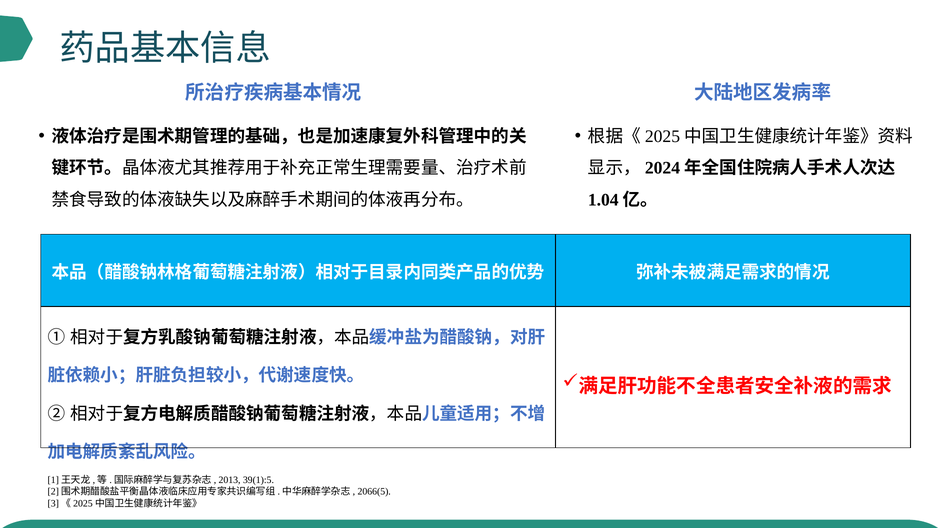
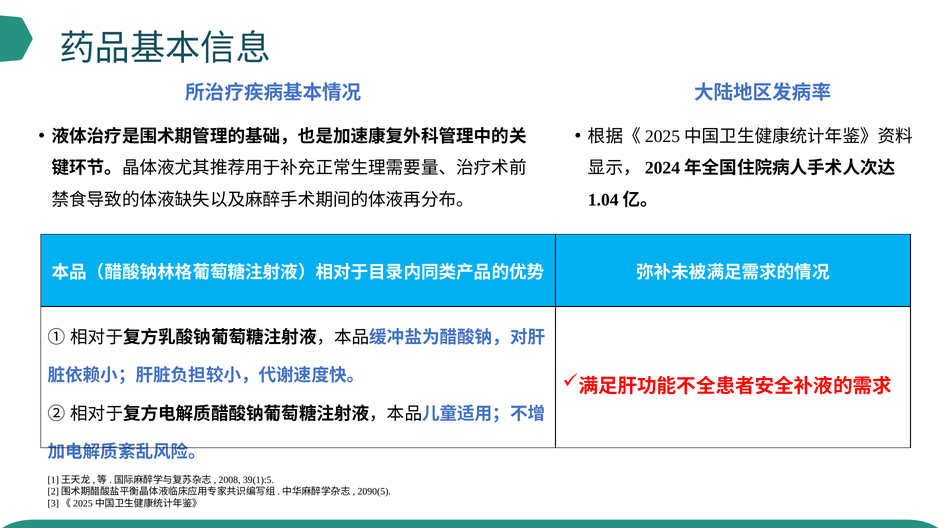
2013: 2013 -> 2008
2066(5: 2066(5 -> 2090(5
